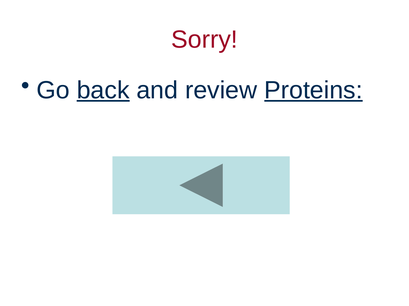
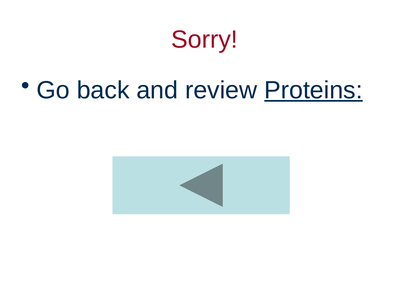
back underline: present -> none
